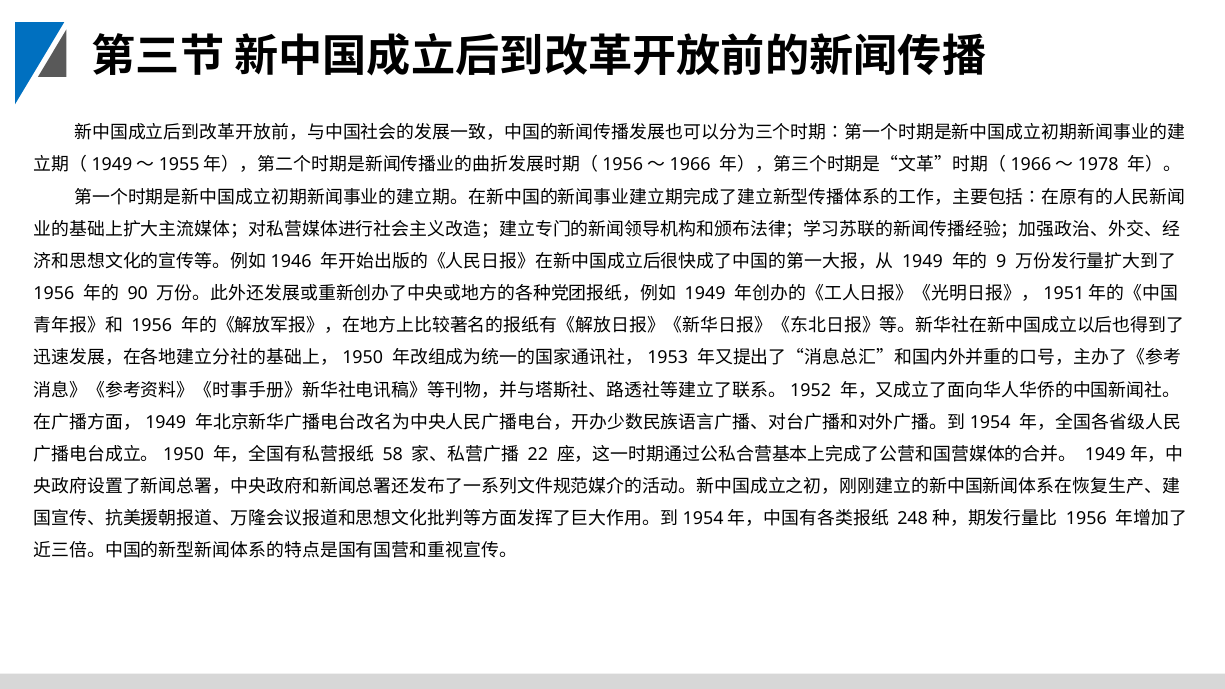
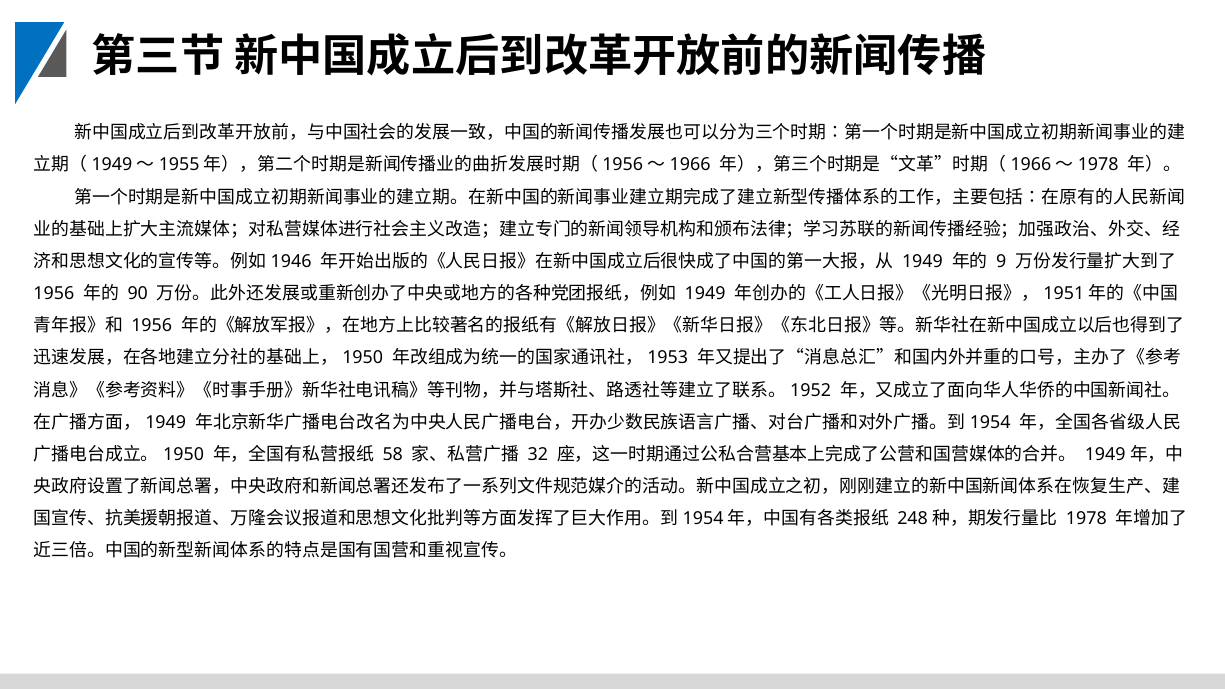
22: 22 -> 32
1956 at (1086, 519): 1956 -> 1978
